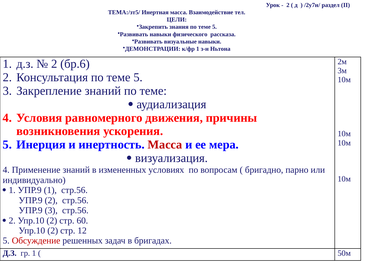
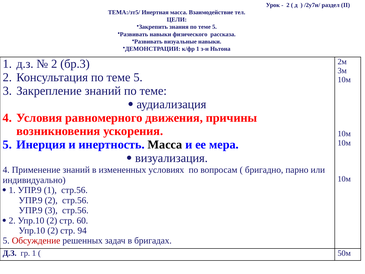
бр.6: бр.6 -> бр.3
Масса at (165, 145) colour: red -> black
12: 12 -> 94
